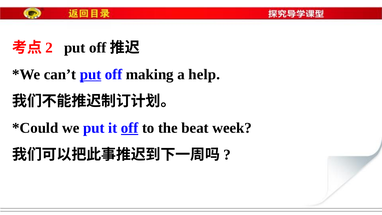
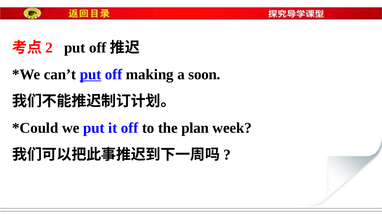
help: help -> soon
off at (130, 128) underline: present -> none
beat: beat -> plan
